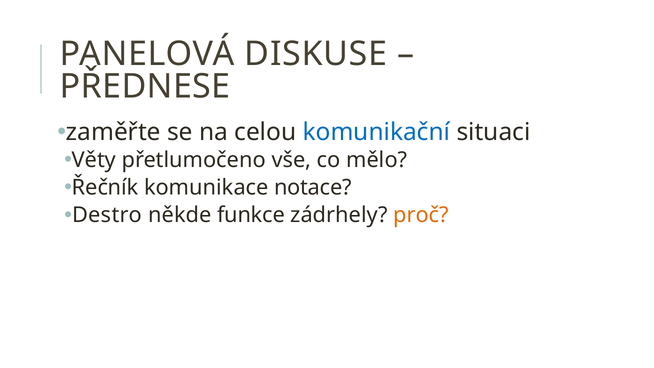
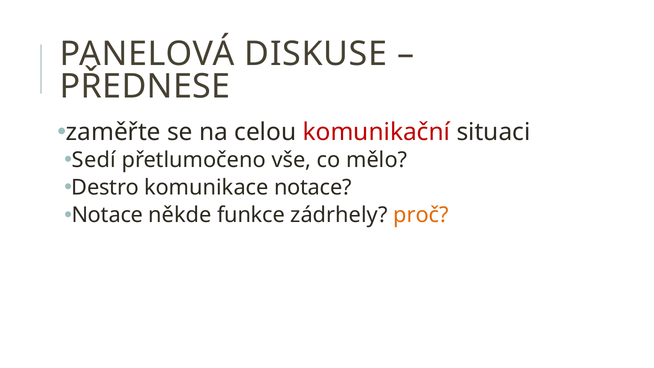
komunikační colour: blue -> red
Věty: Věty -> Sedí
Řečník: Řečník -> Destro
Destro at (107, 215): Destro -> Notace
